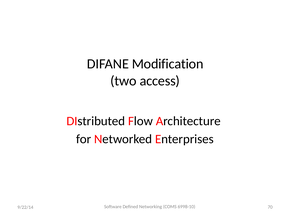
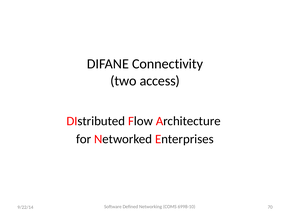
Modification: Modification -> Connectivity
